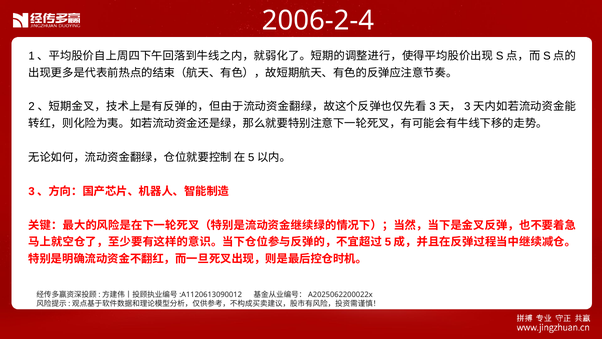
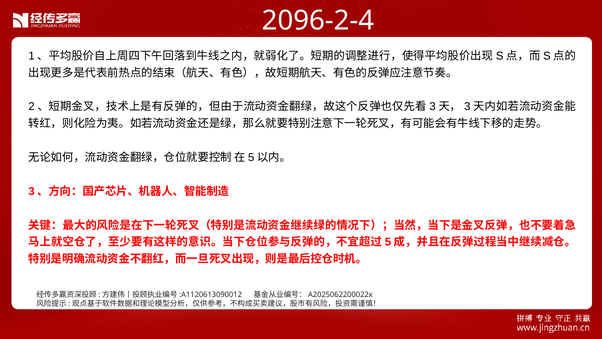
2006-2-4: 2006-2-4 -> 2096-2-4
